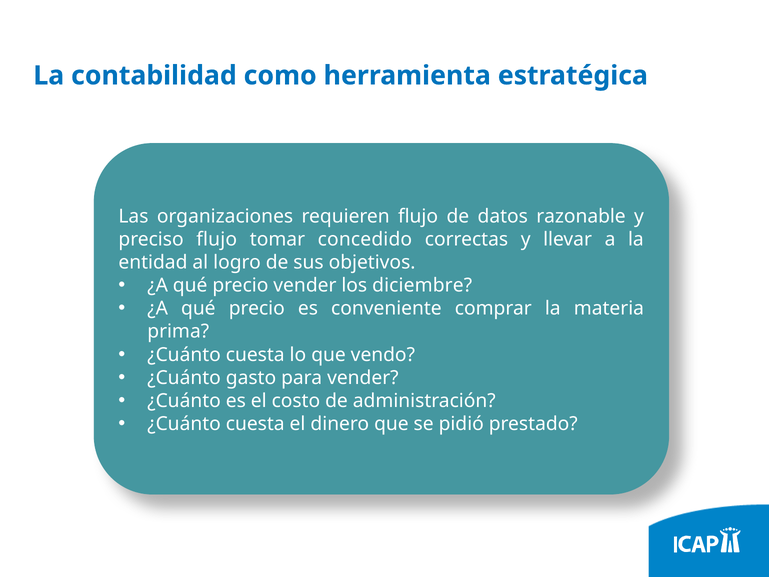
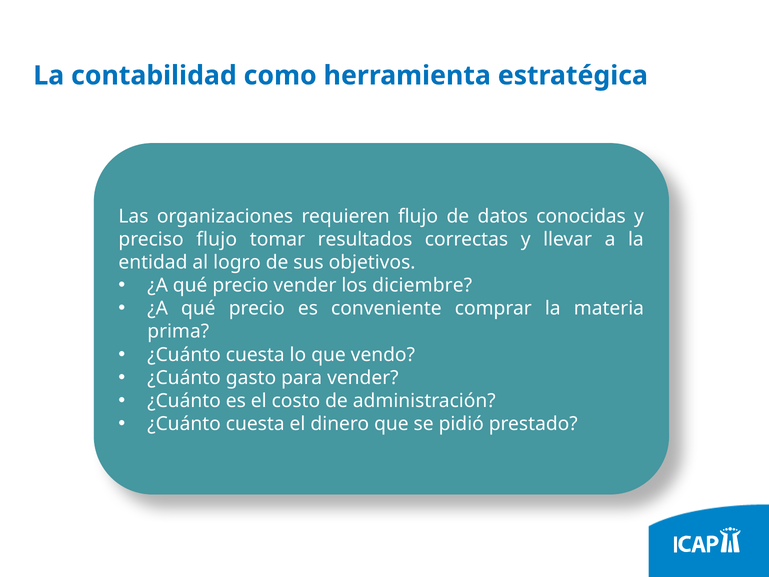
razonable: razonable -> conocidas
concedido: concedido -> resultados
